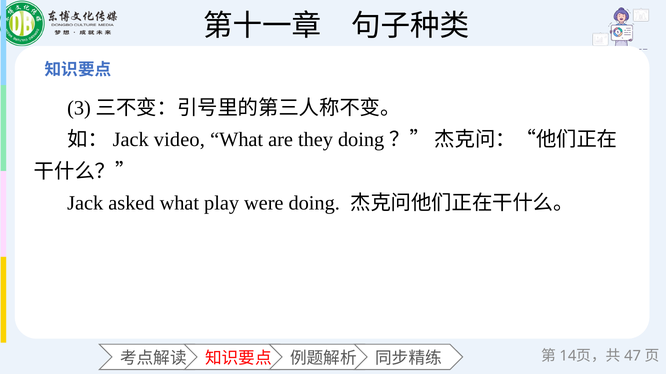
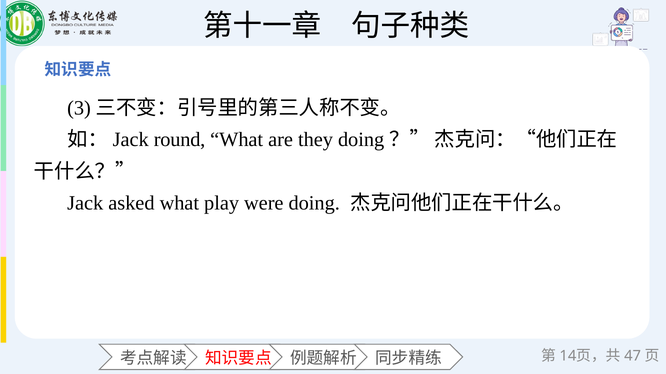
video: video -> round
